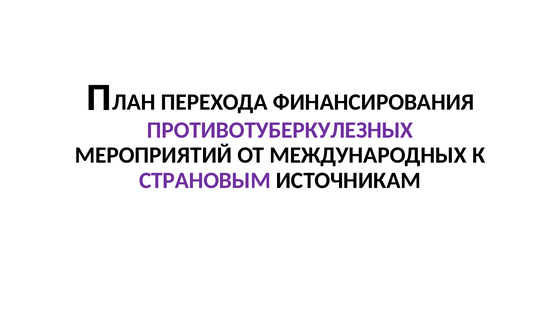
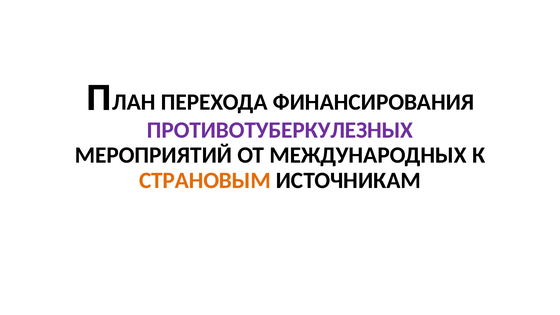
СТРАНОВЫМ colour: purple -> orange
